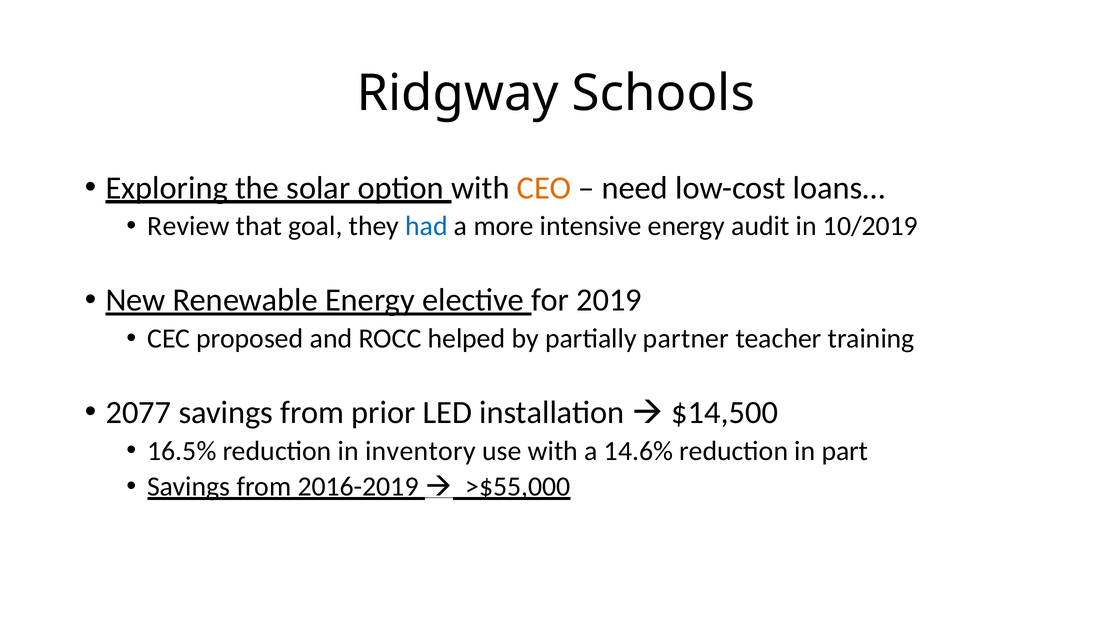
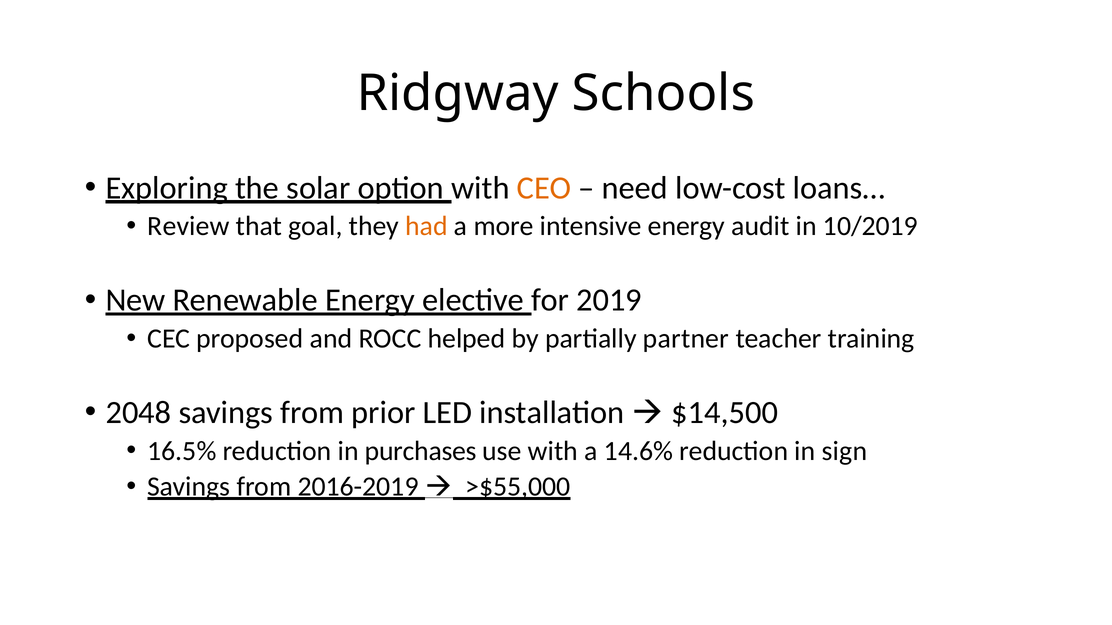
had colour: blue -> orange
2077: 2077 -> 2048
inventory: inventory -> purchases
part: part -> sign
